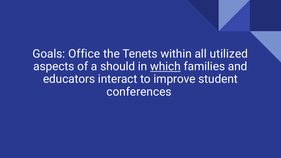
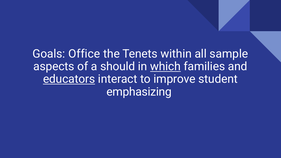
utilized: utilized -> sample
educators underline: none -> present
conferences: conferences -> emphasizing
